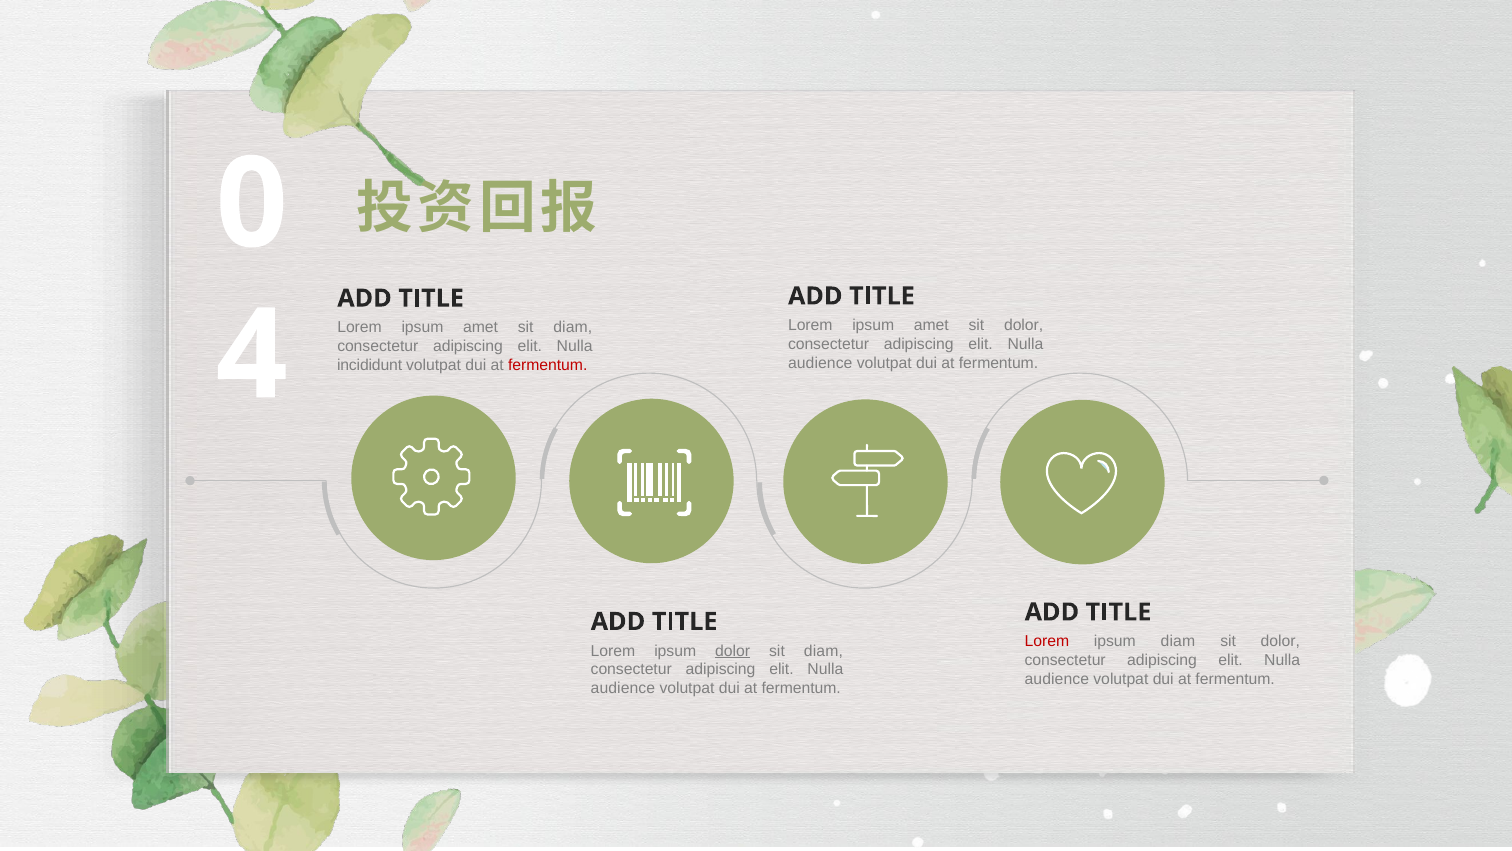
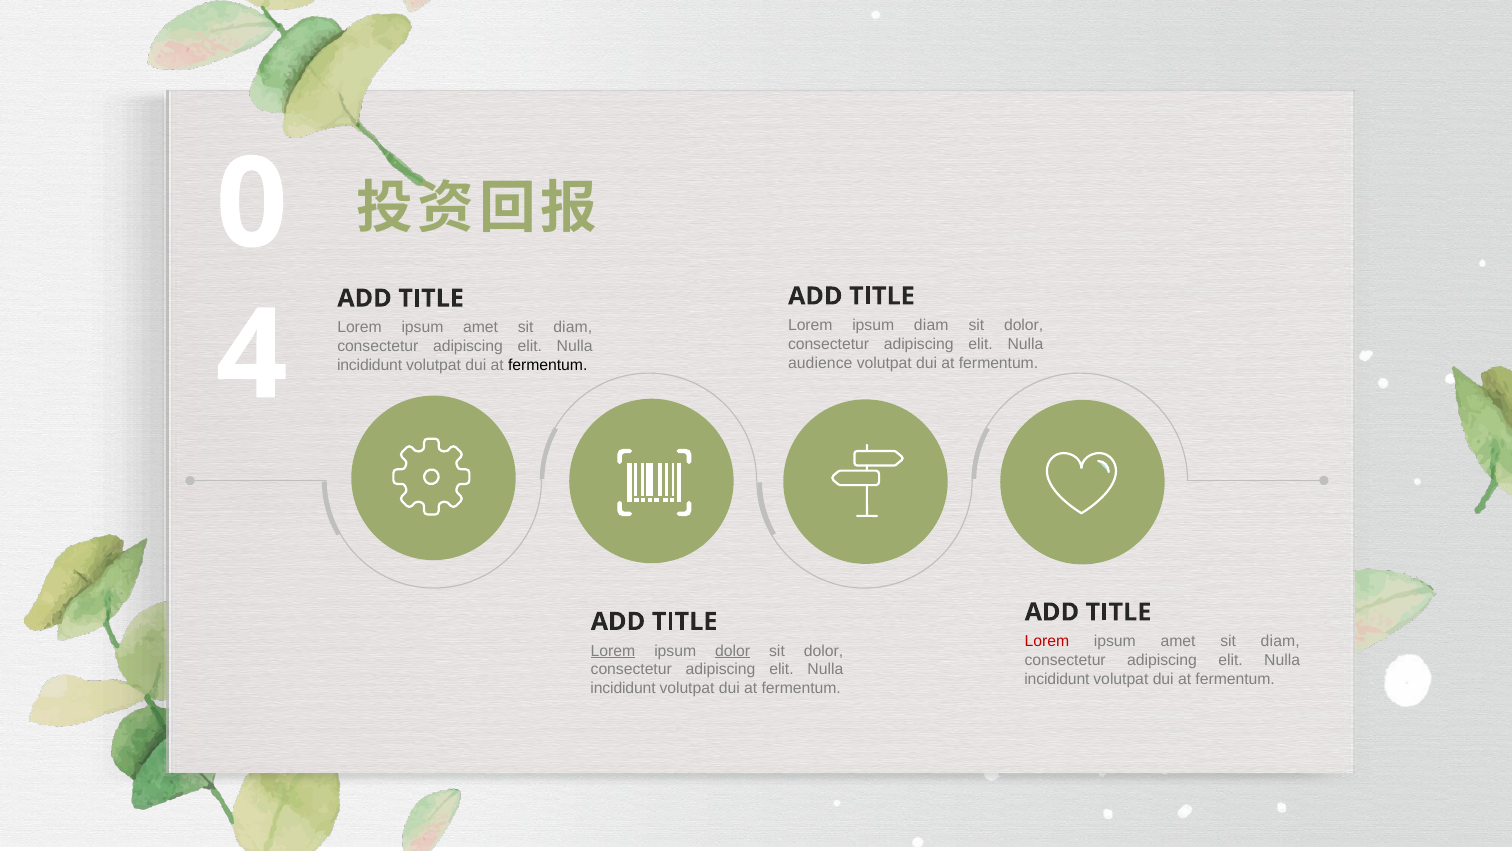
amet at (931, 325): amet -> diam
fermentum at (548, 365) colour: red -> black
diam at (1178, 641): diam -> amet
dolor at (1280, 641): dolor -> diam
Lorem at (613, 650) underline: none -> present
diam at (823, 650): diam -> dolor
audience at (1057, 679): audience -> incididunt
audience at (623, 688): audience -> incididunt
